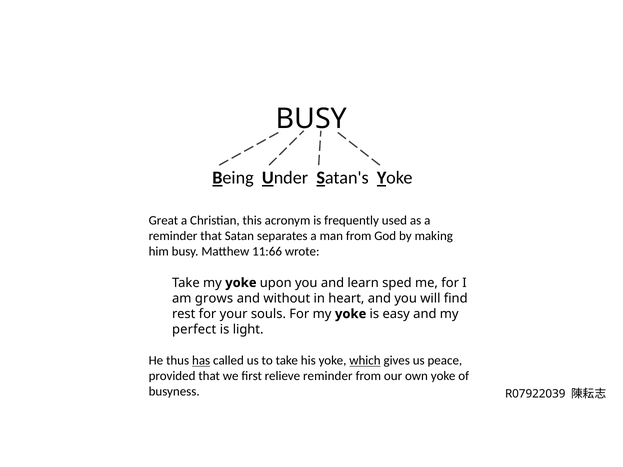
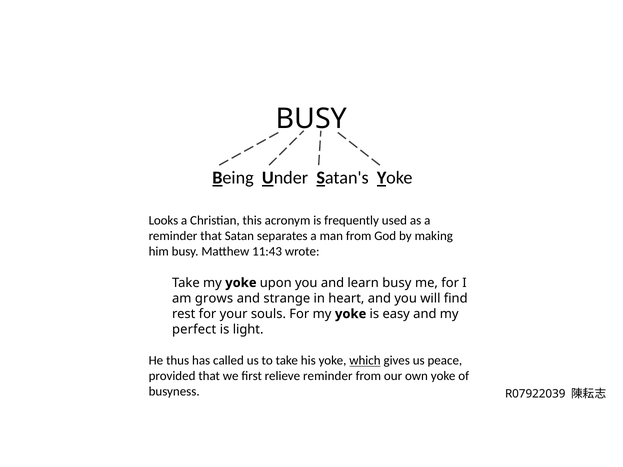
Great: Great -> Looks
11:66: 11:66 -> 11:43
learn sped: sped -> busy
without: without -> strange
has underline: present -> none
